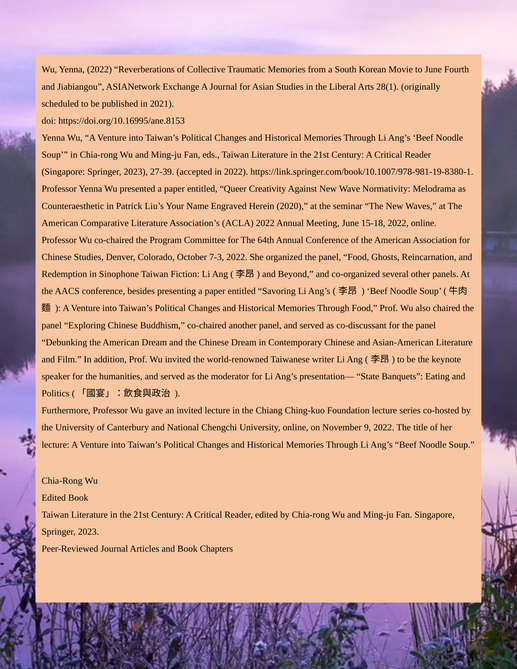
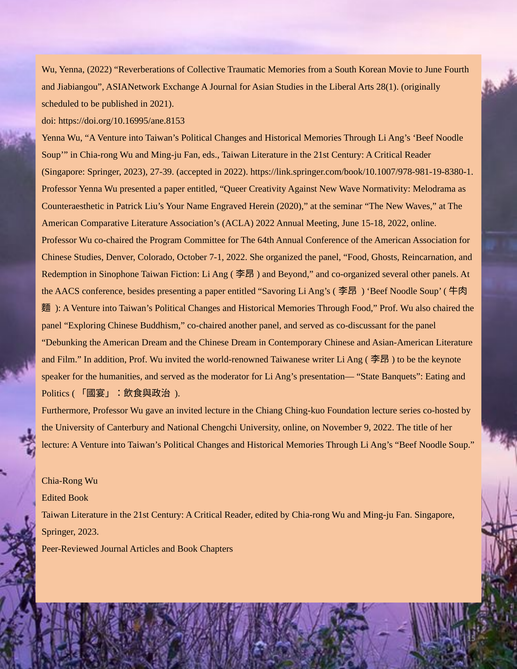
7-3: 7-3 -> 7-1
